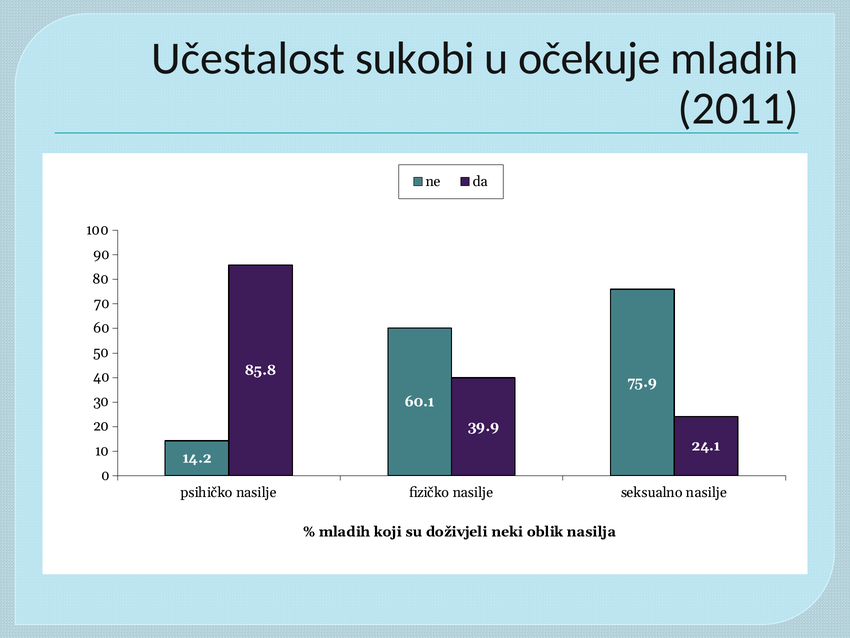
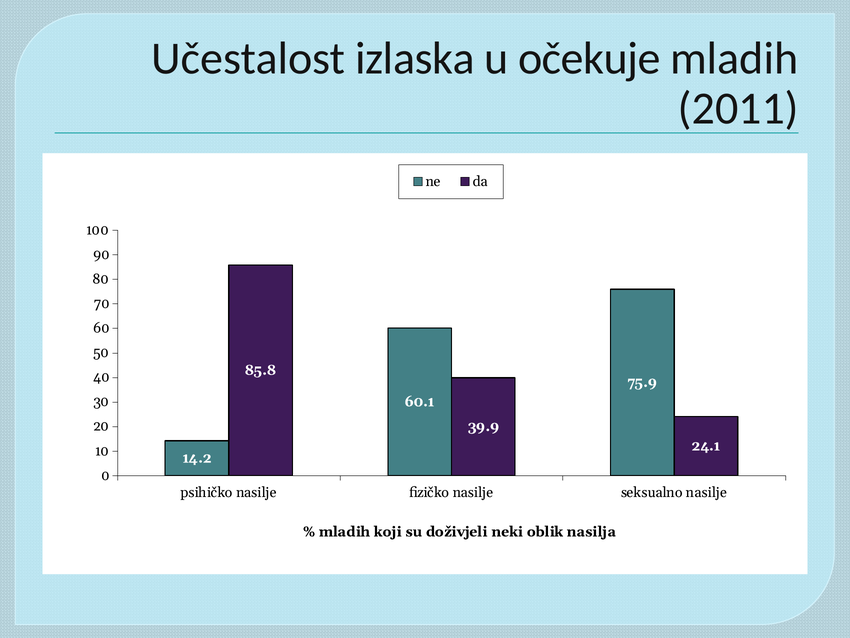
sukobi: sukobi -> izlaska
